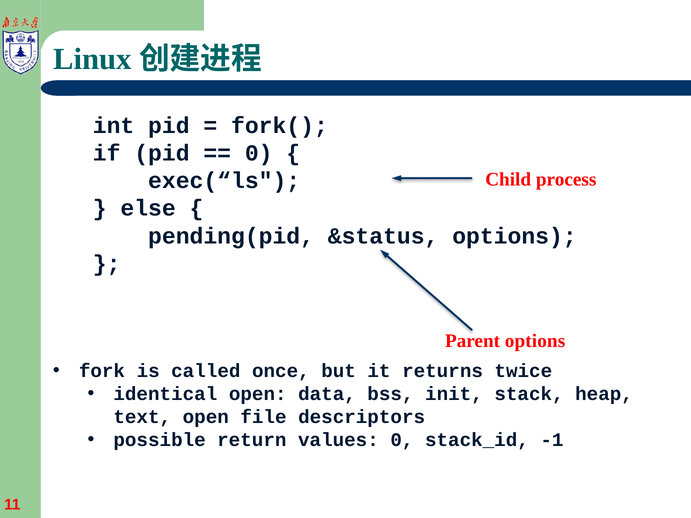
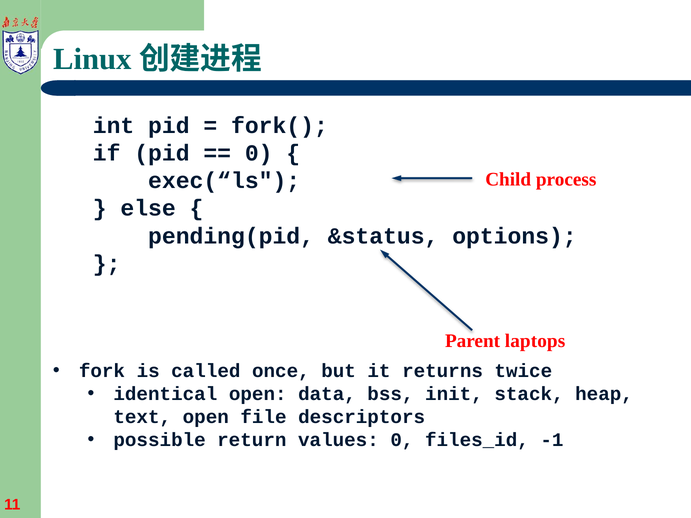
options at (535, 341): options -> laptops
stack_id: stack_id -> files_id
